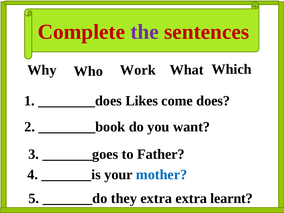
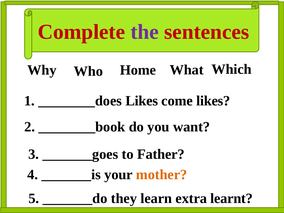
Work: Work -> Home
come does: does -> likes
mother colour: blue -> orange
they extra: extra -> learn
